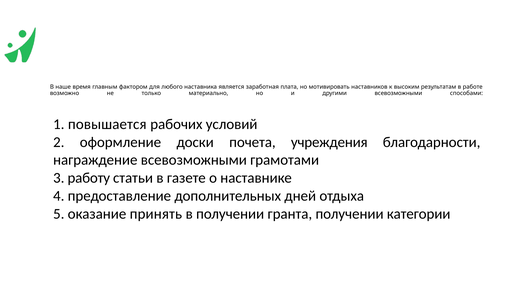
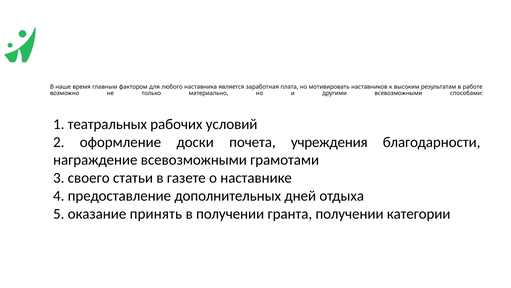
повышается: повышается -> театральных
работу: работу -> своего
